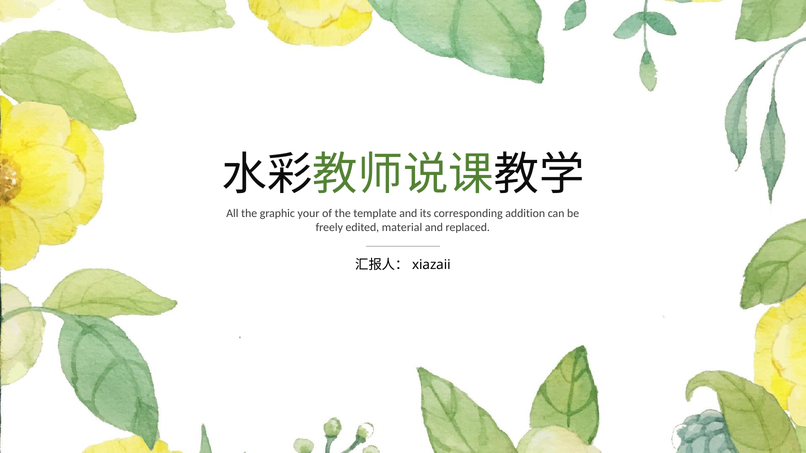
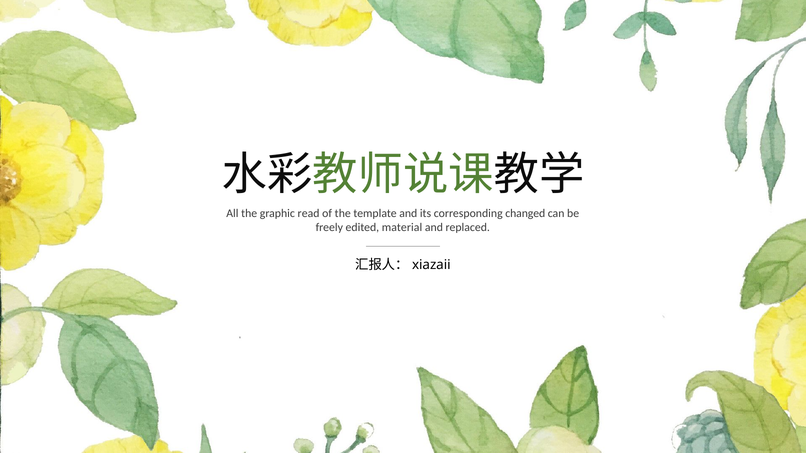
your: your -> read
addition: addition -> changed
